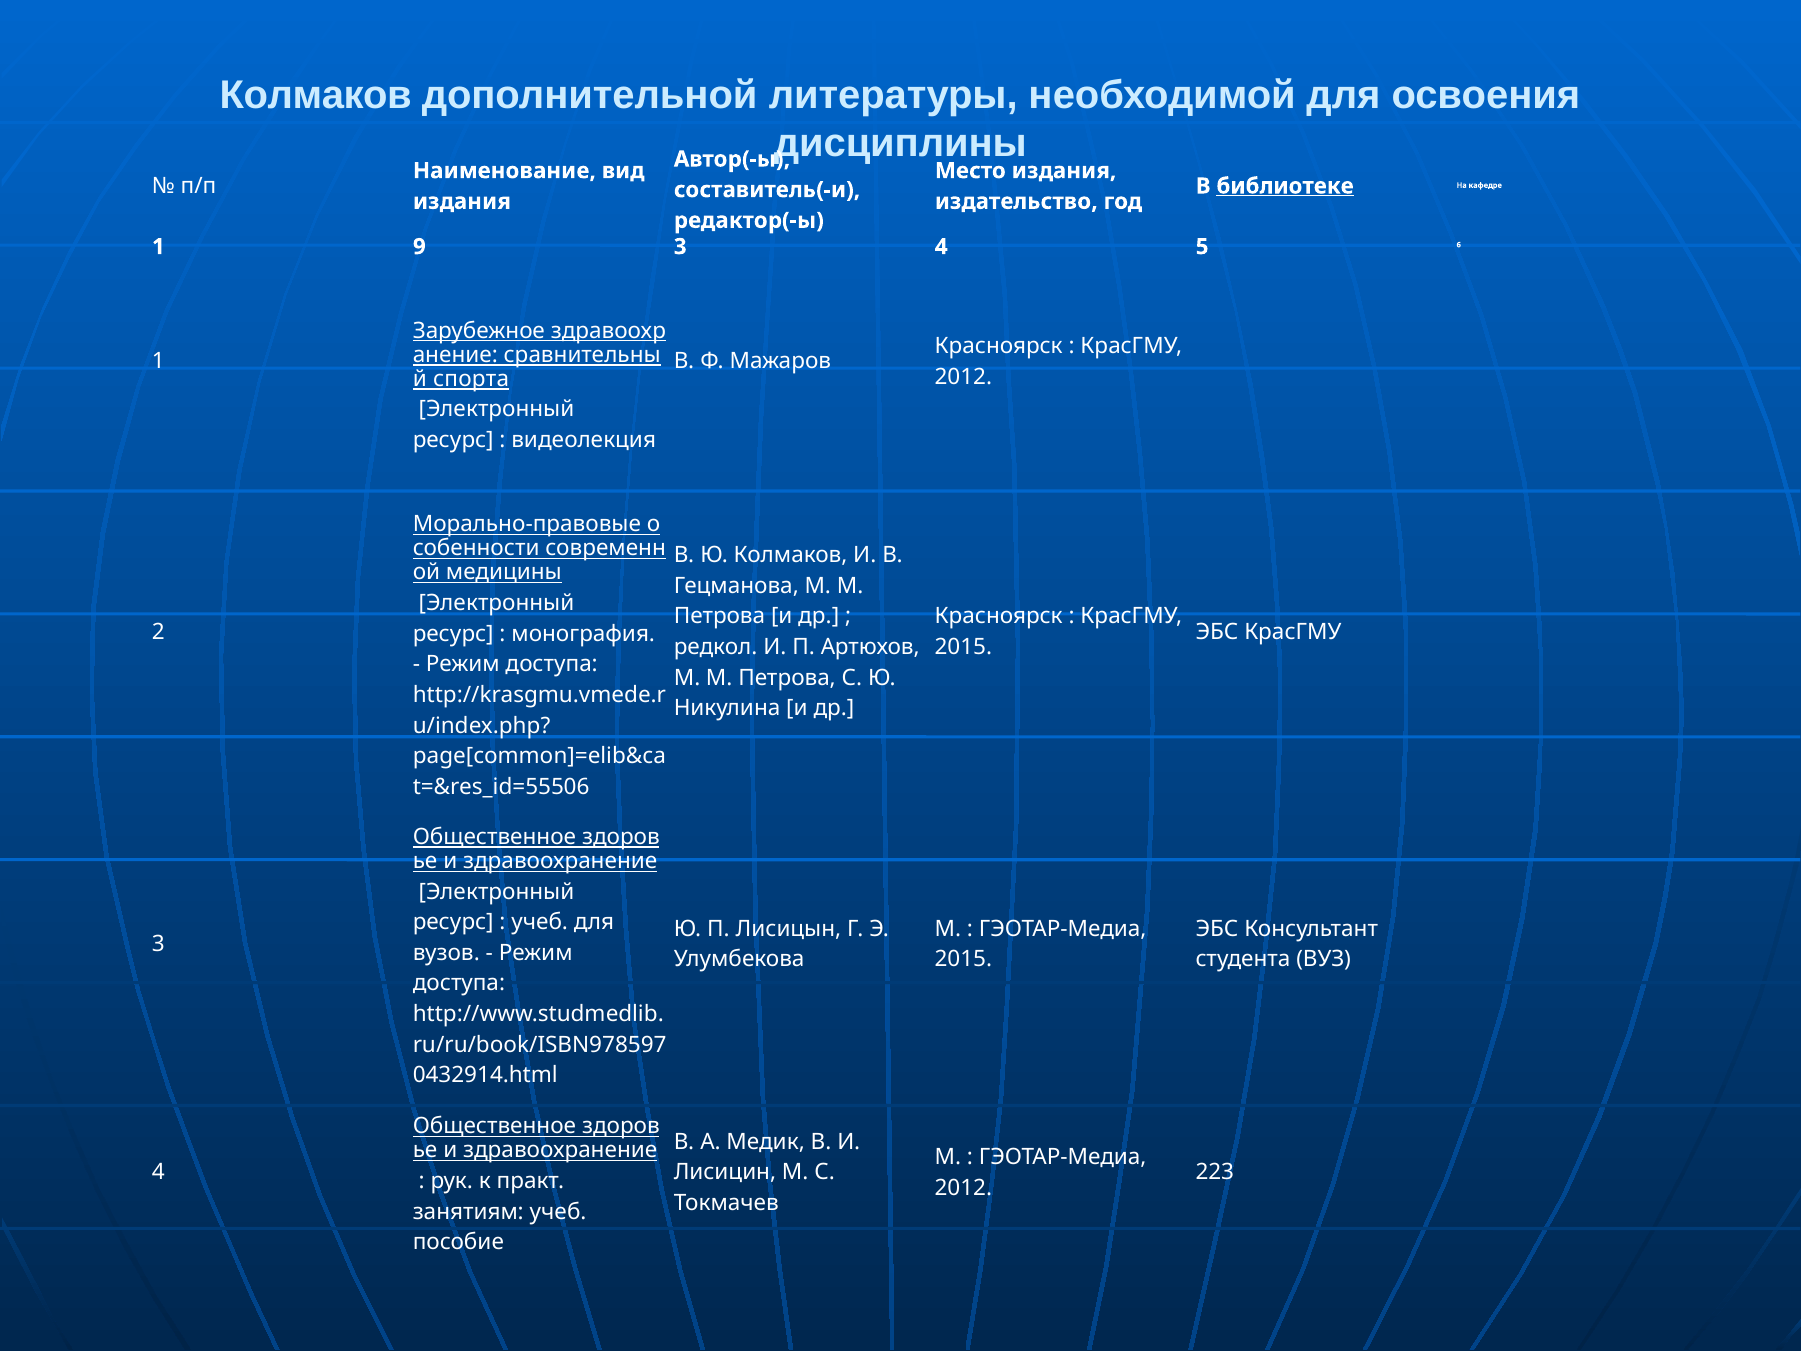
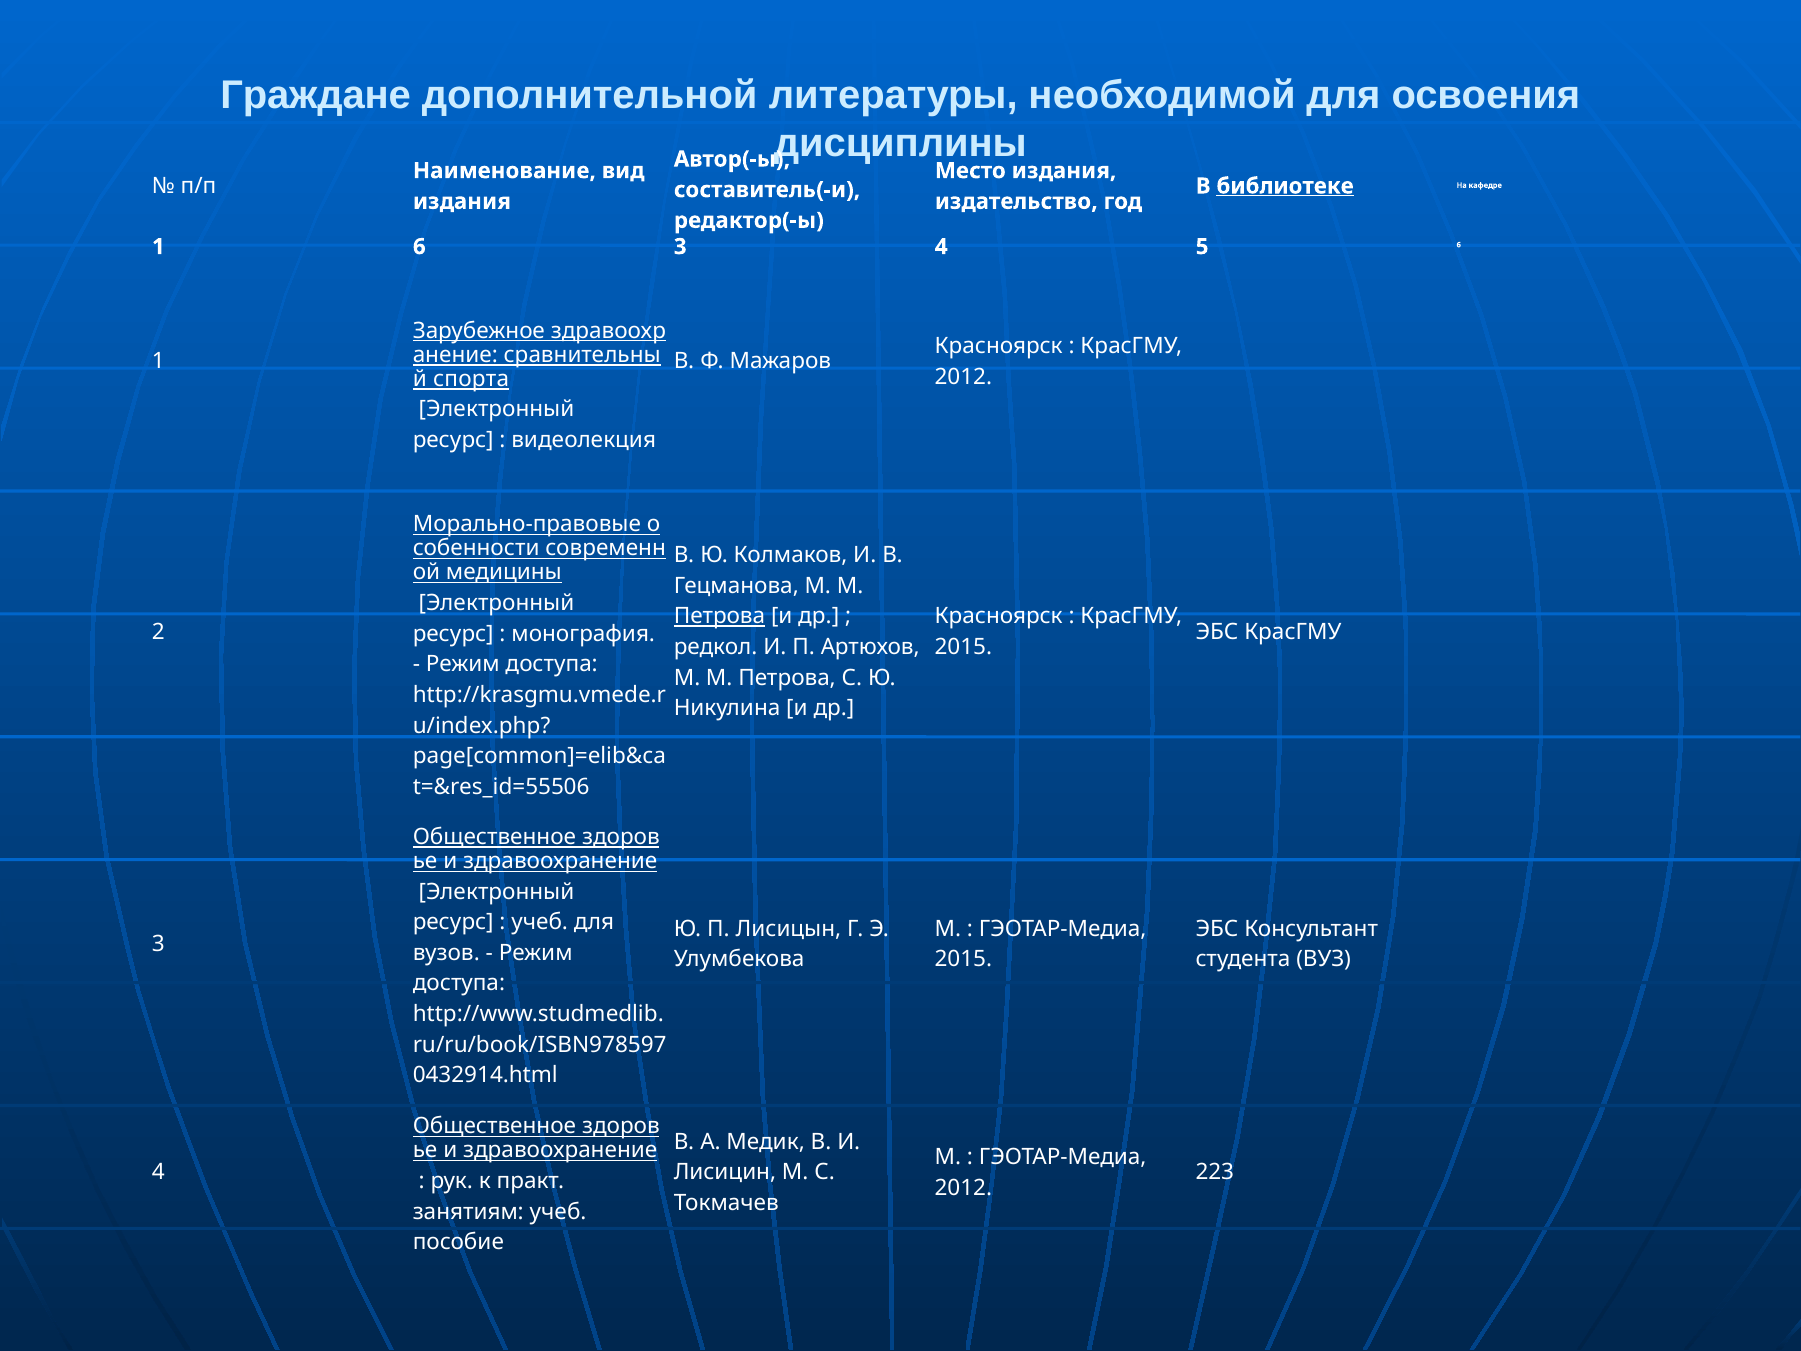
Колмаков at (316, 95): Колмаков -> Граждане
1 9: 9 -> 6
Петрова at (719, 616) underline: none -> present
